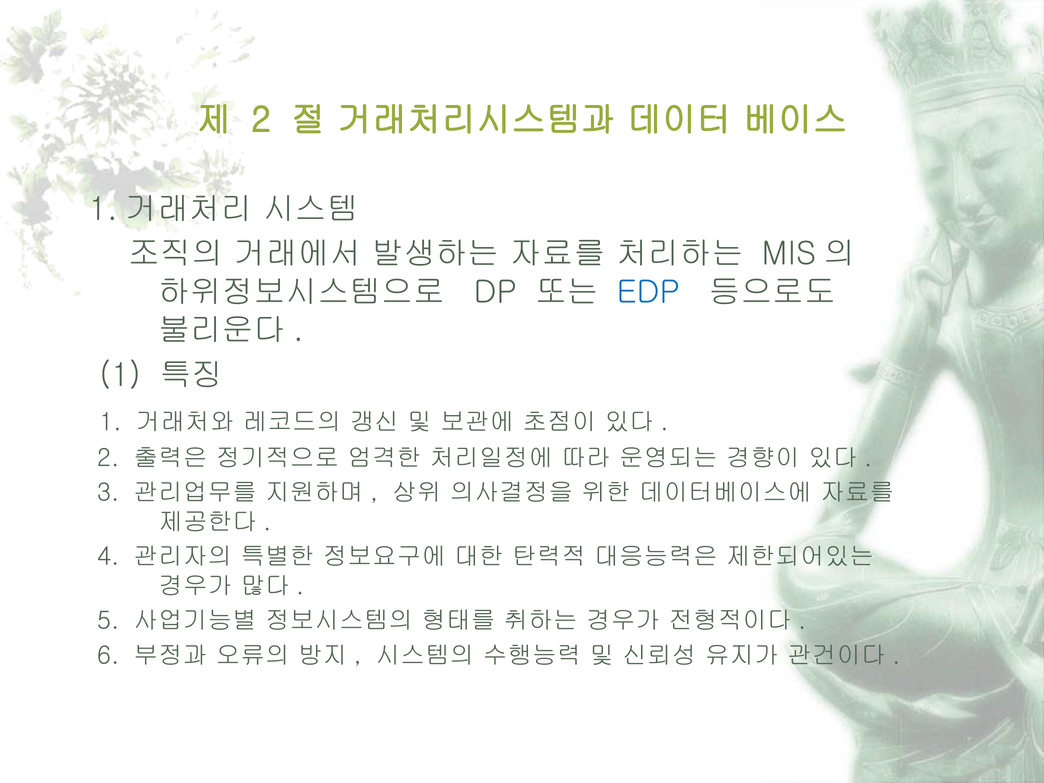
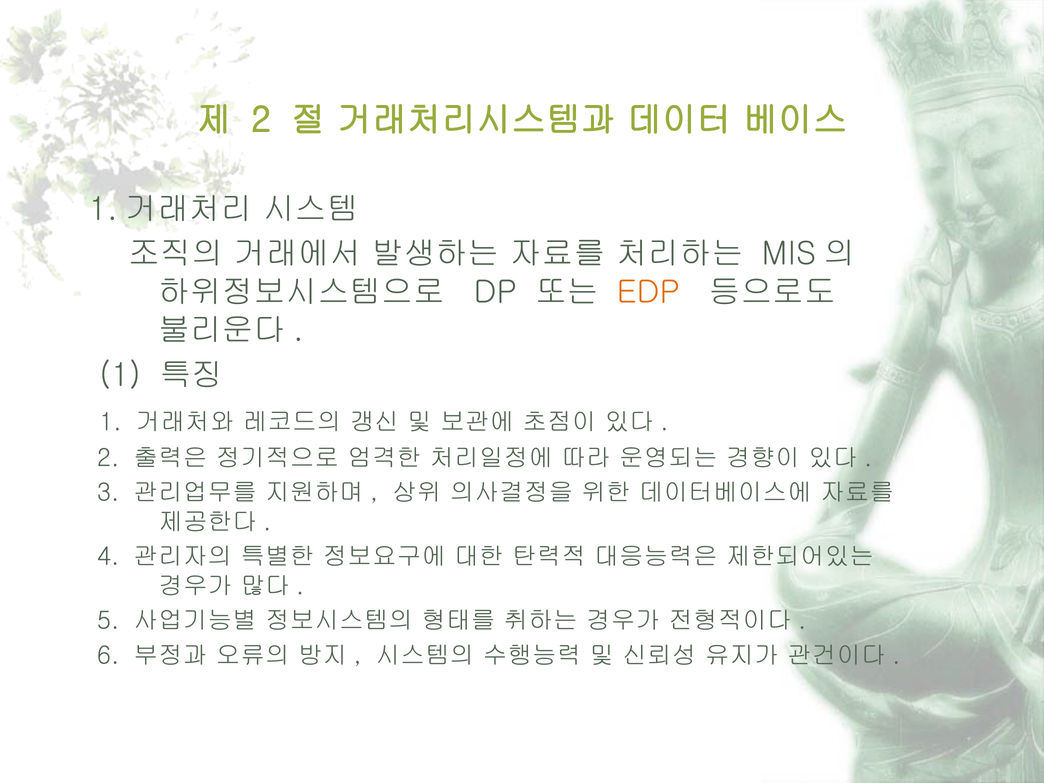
EDP colour: blue -> orange
